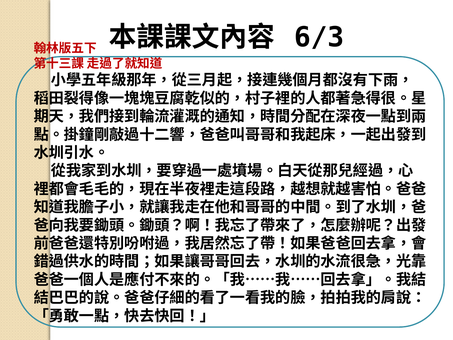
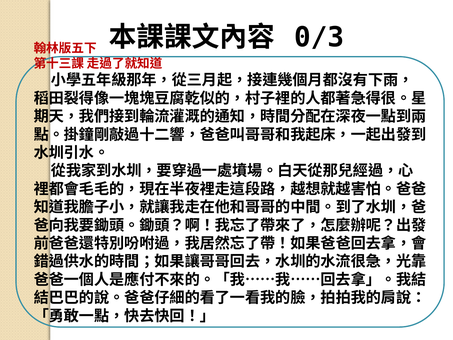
6/3: 6/3 -> 0/3
